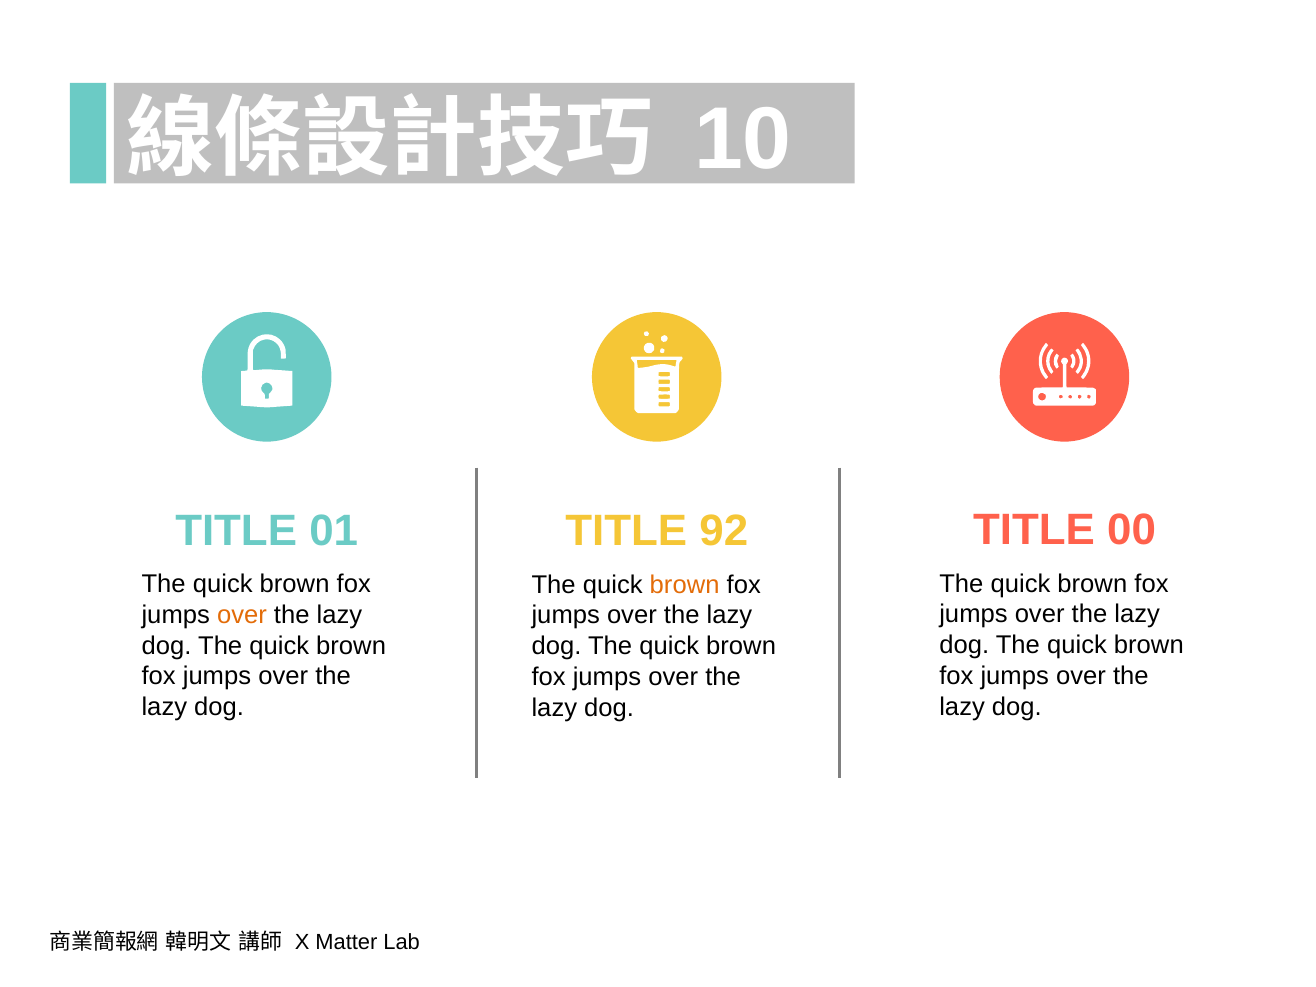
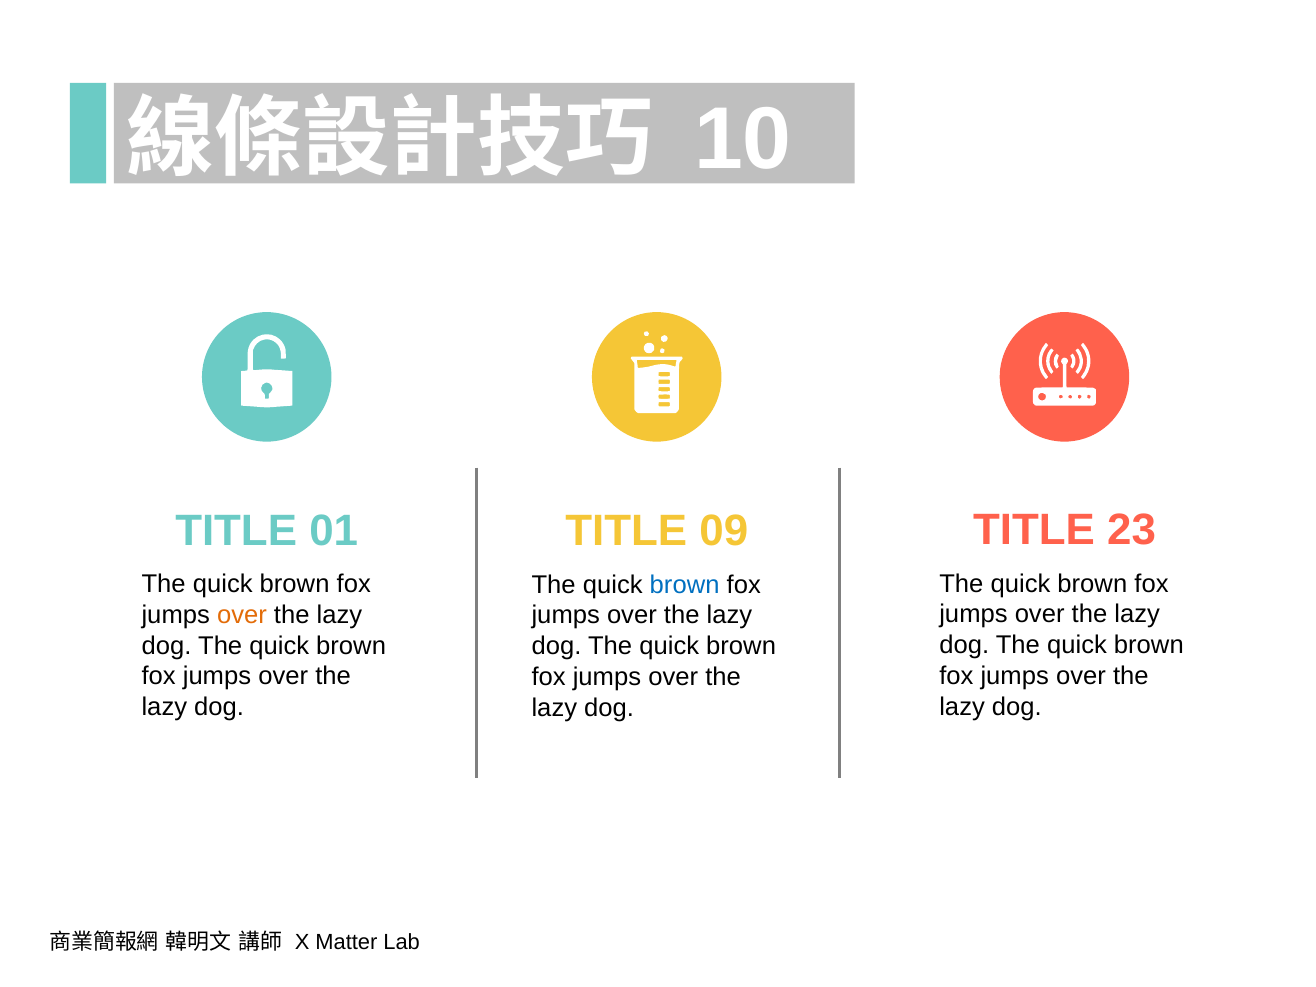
00: 00 -> 23
92: 92 -> 09
brown at (685, 585) colour: orange -> blue
